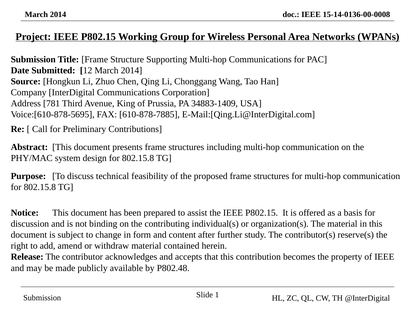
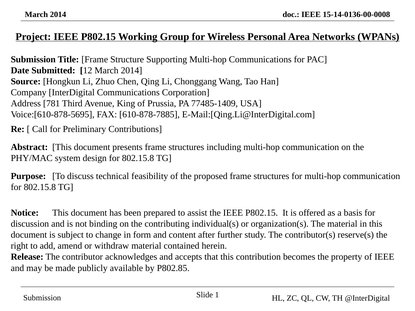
34883-1409: 34883-1409 -> 77485-1409
P802.48: P802.48 -> P802.85
